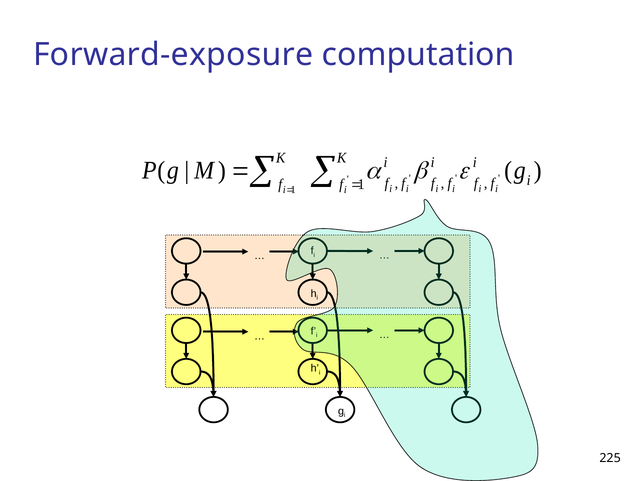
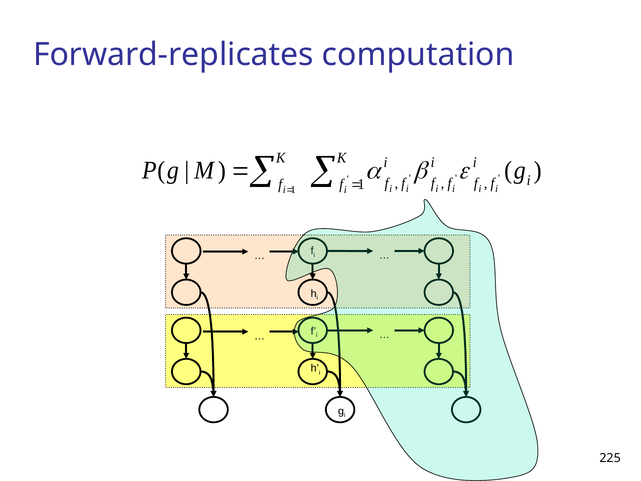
Forward-exposure: Forward-exposure -> Forward-replicates
